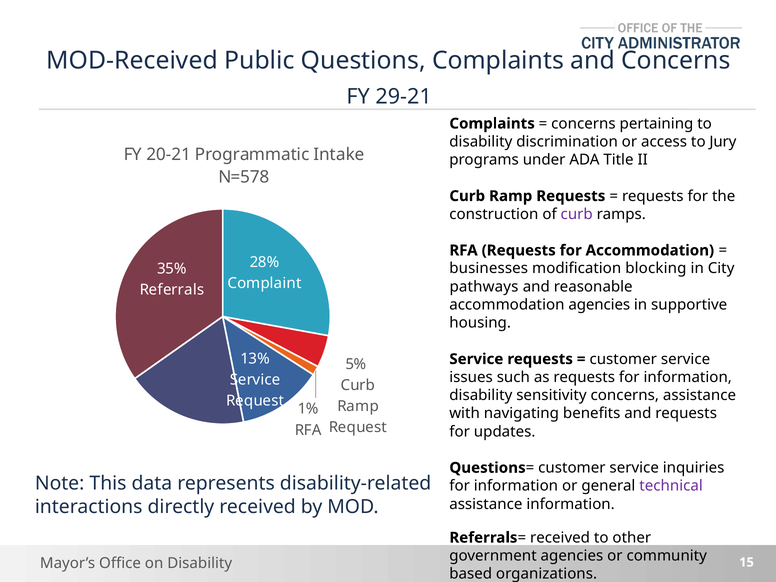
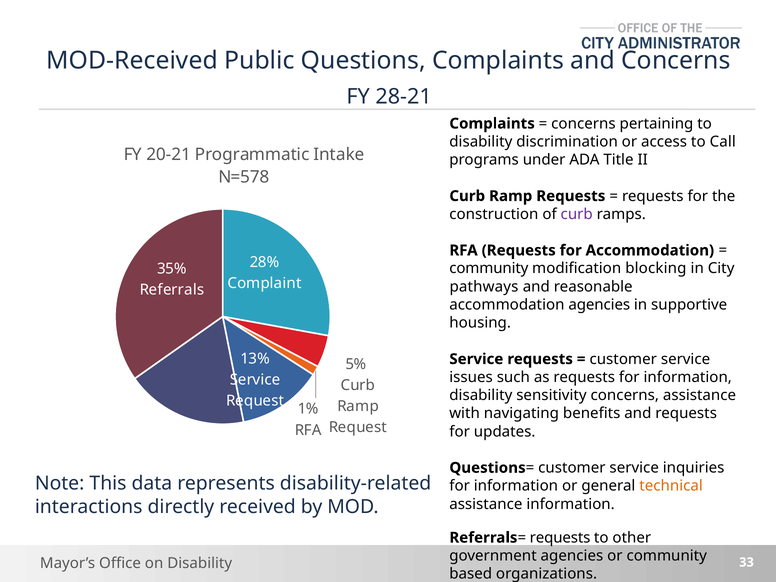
29-21: 29-21 -> 28-21
Jury: Jury -> Call
businesses at (489, 269): businesses -> community
technical colour: purple -> orange
Referrals= received: received -> requests
15: 15 -> 33
